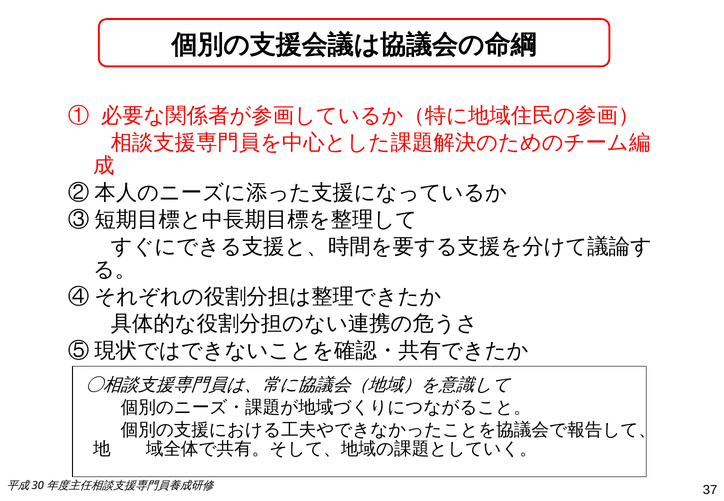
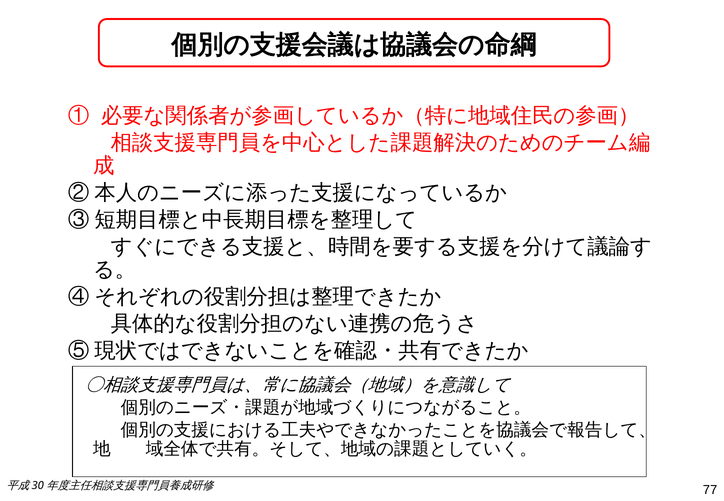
37: 37 -> 77
